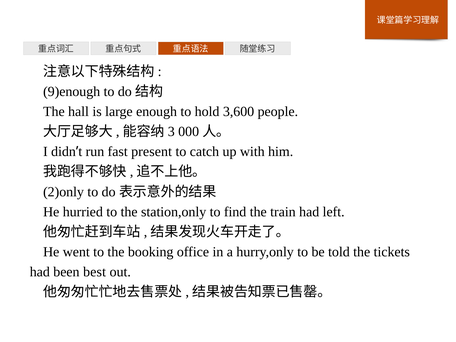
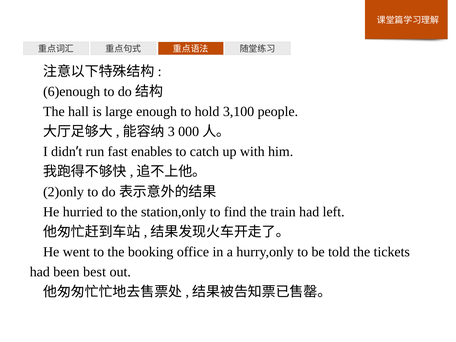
9)enough: 9)enough -> 6)enough
3,600: 3,600 -> 3,100
present: present -> enables
